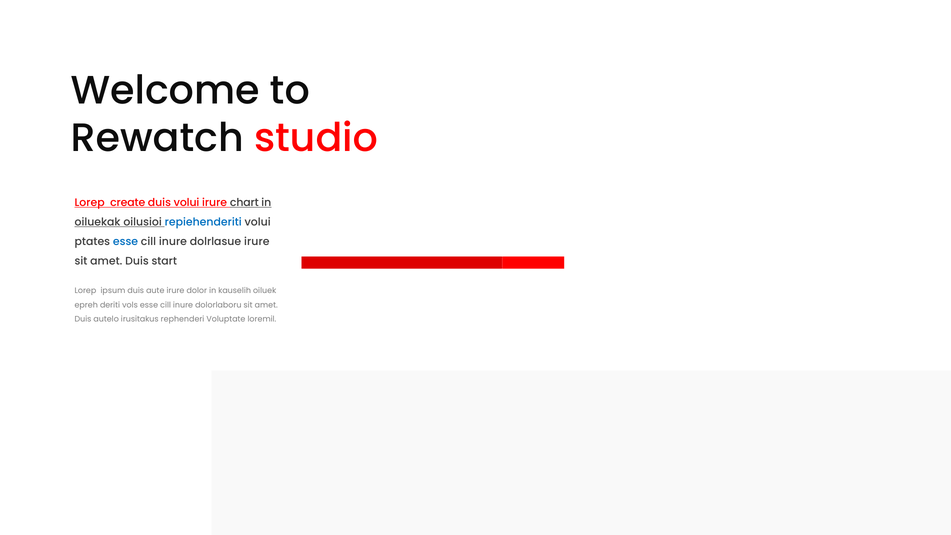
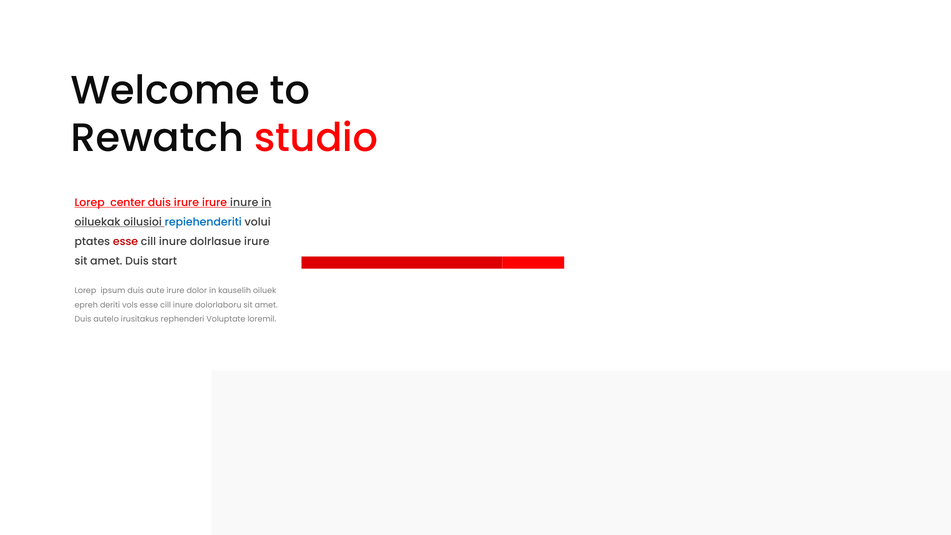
create: create -> center
duis volui: volui -> irure
irure chart: chart -> inure
esse at (126, 242) colour: blue -> red
